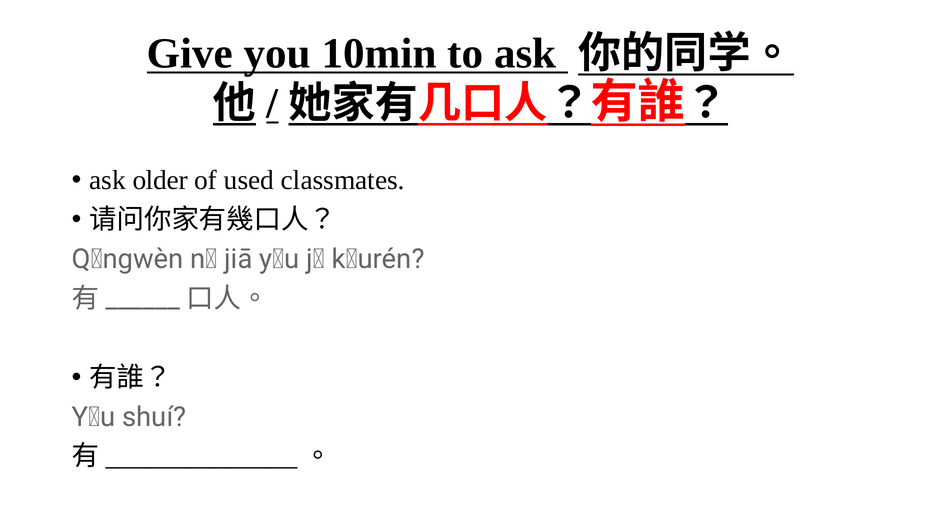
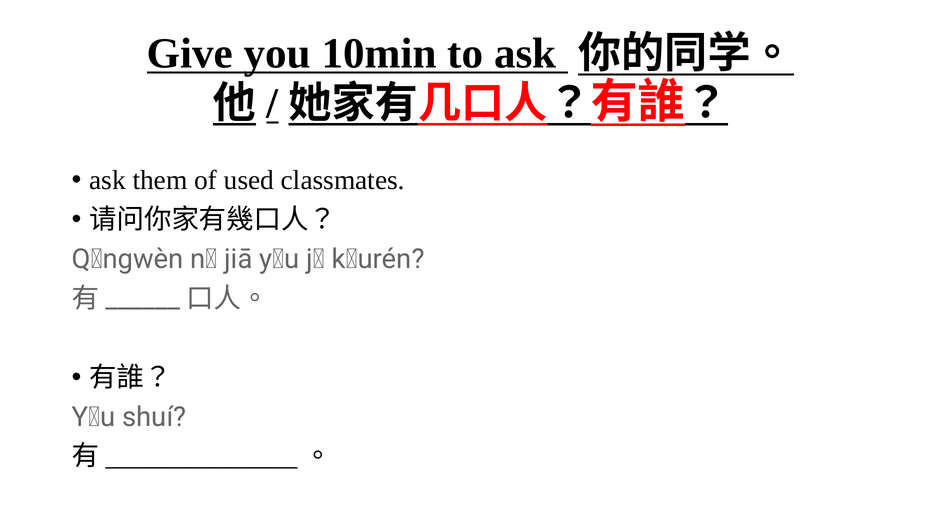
older: older -> them
